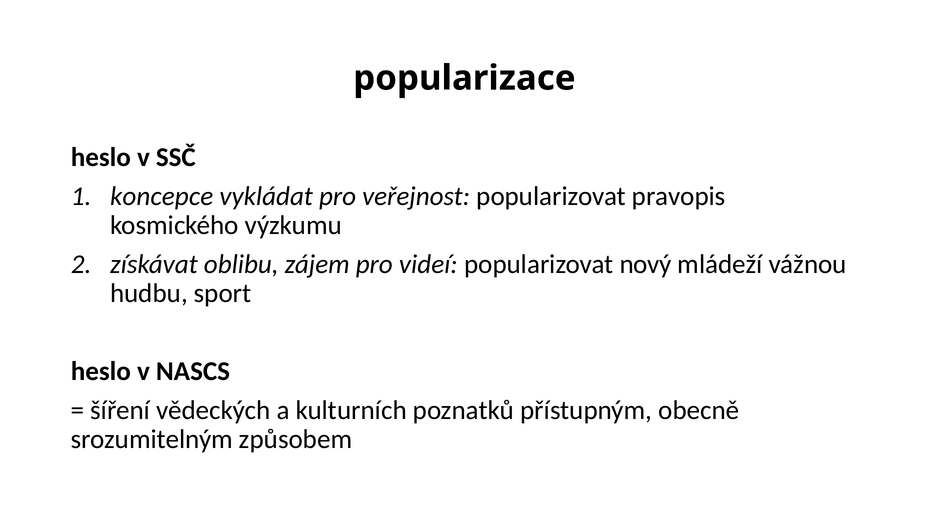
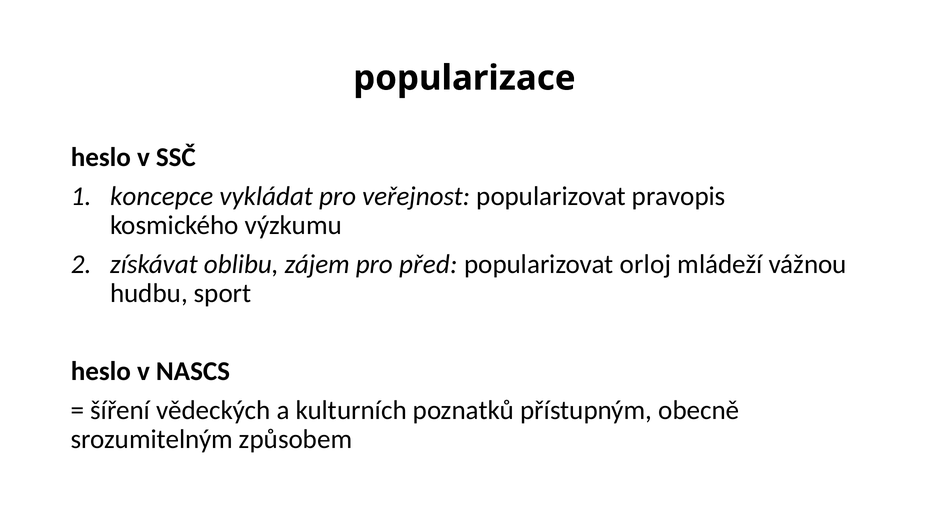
videí: videí -> před
nový: nový -> orloj
